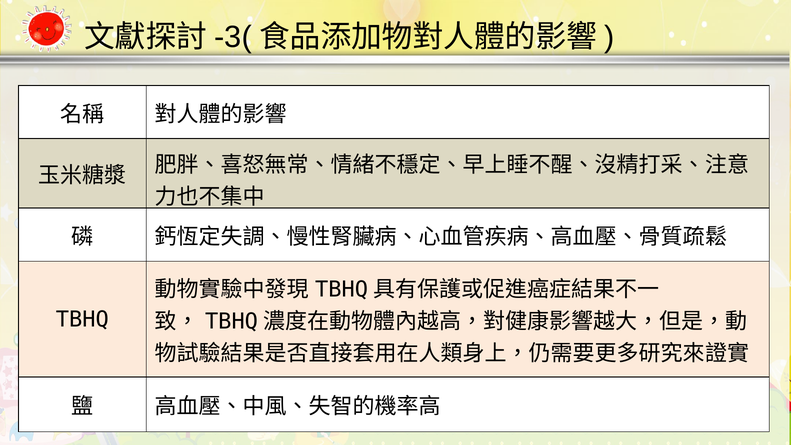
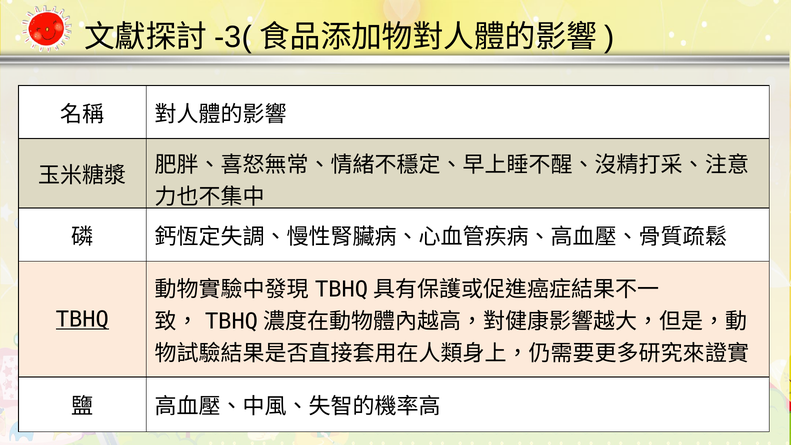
TBHQ underline: none -> present
